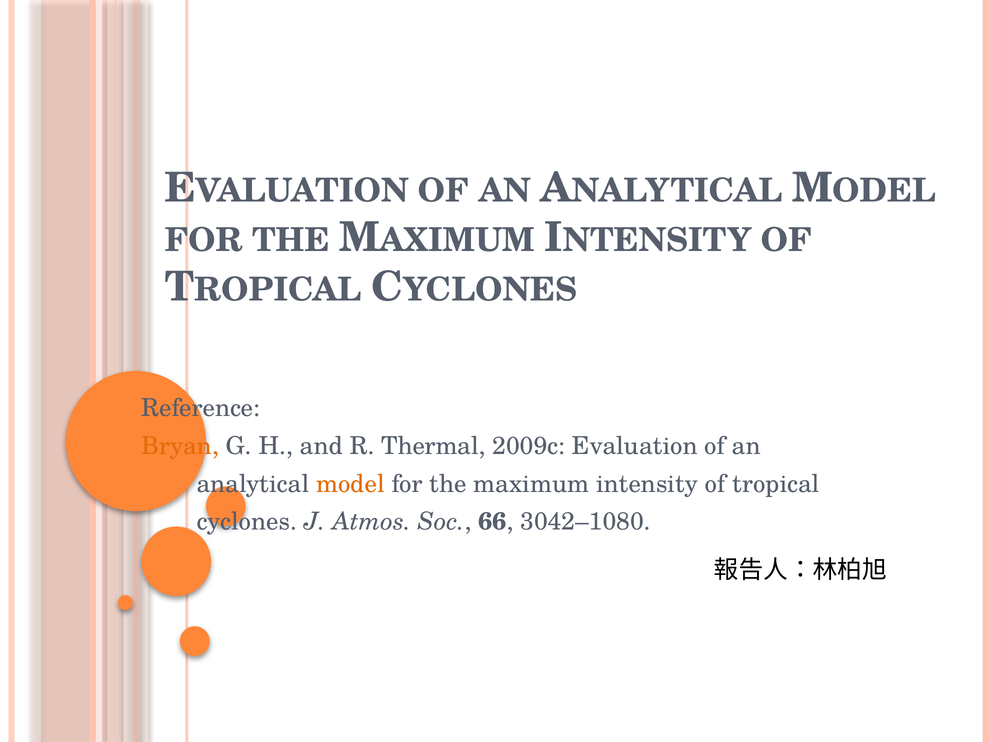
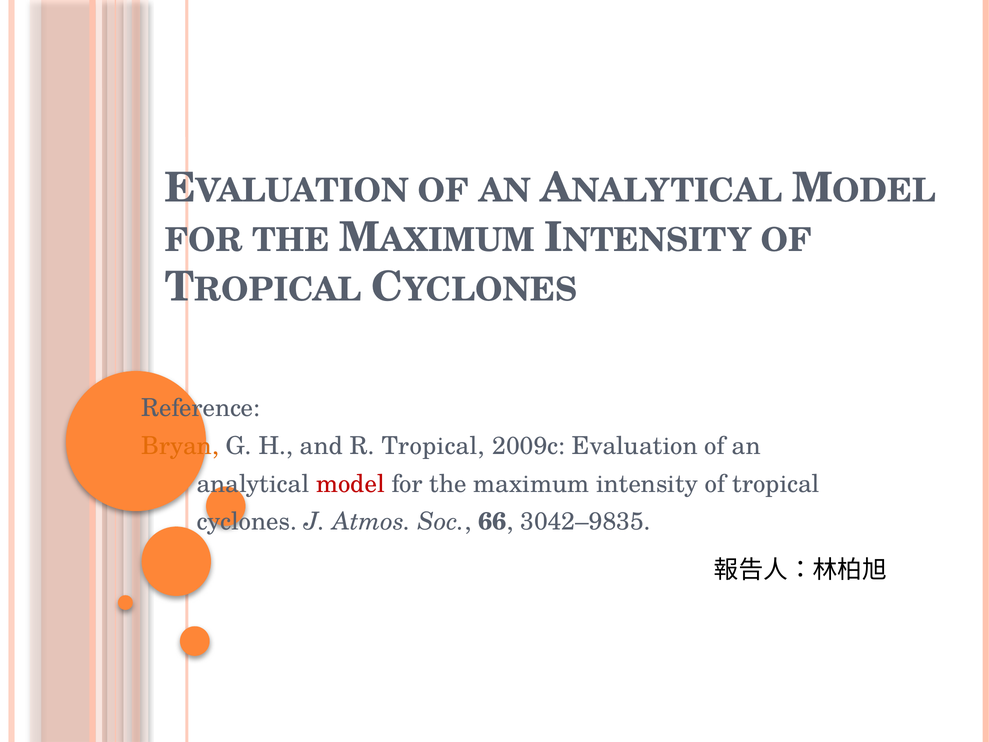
R Thermal: Thermal -> Tropical
model colour: orange -> red
3042–1080: 3042–1080 -> 3042–9835
